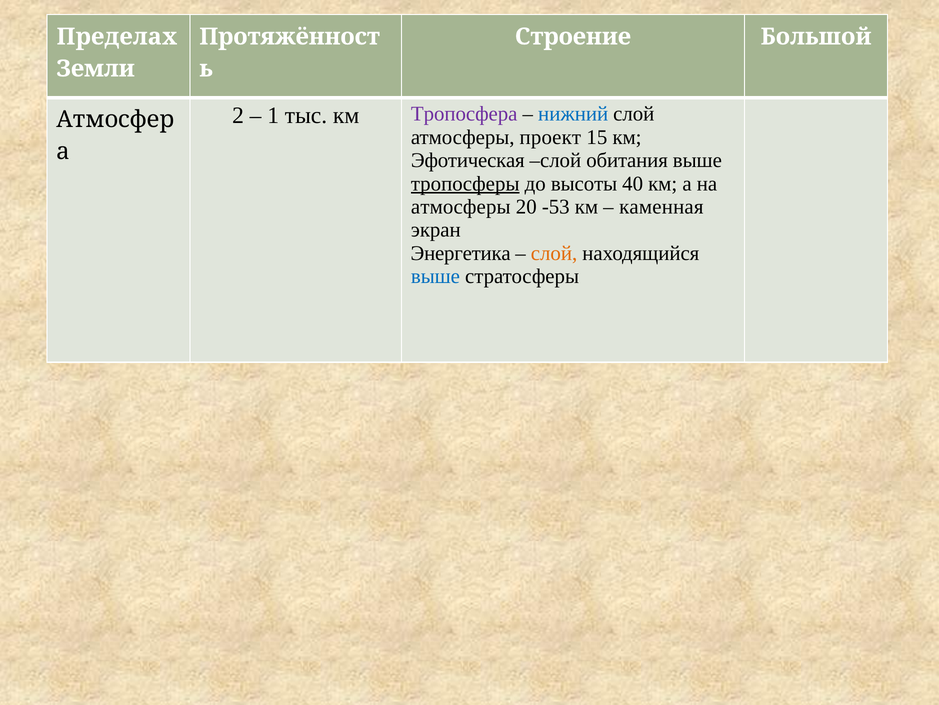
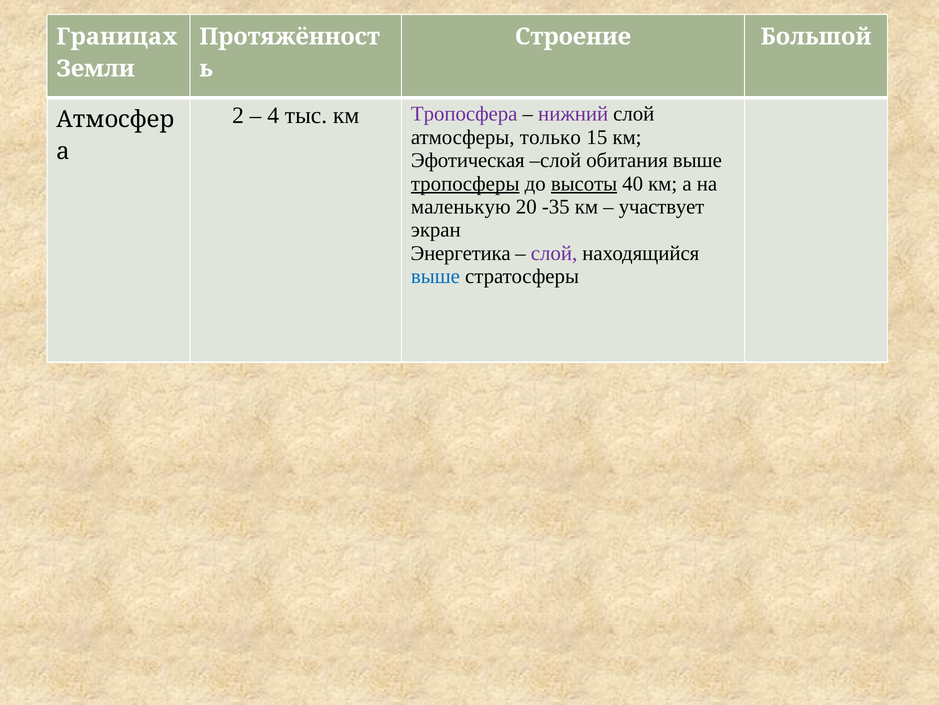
Пределах: Пределах -> Границах
1: 1 -> 4
нижний colour: blue -> purple
проект: проект -> только
высоты underline: none -> present
атмосферы at (461, 207): атмосферы -> маленькую
-53: -53 -> -35
каменная: каменная -> участвует
слой at (554, 253) colour: orange -> purple
